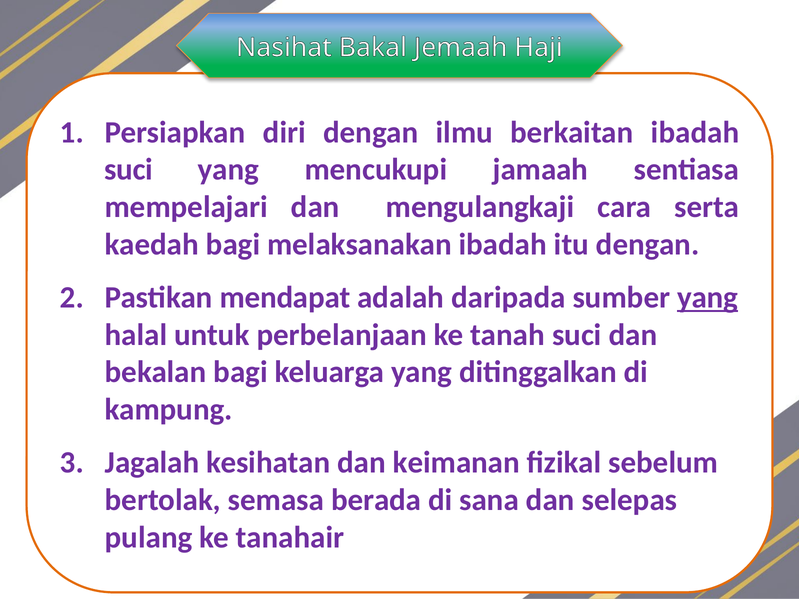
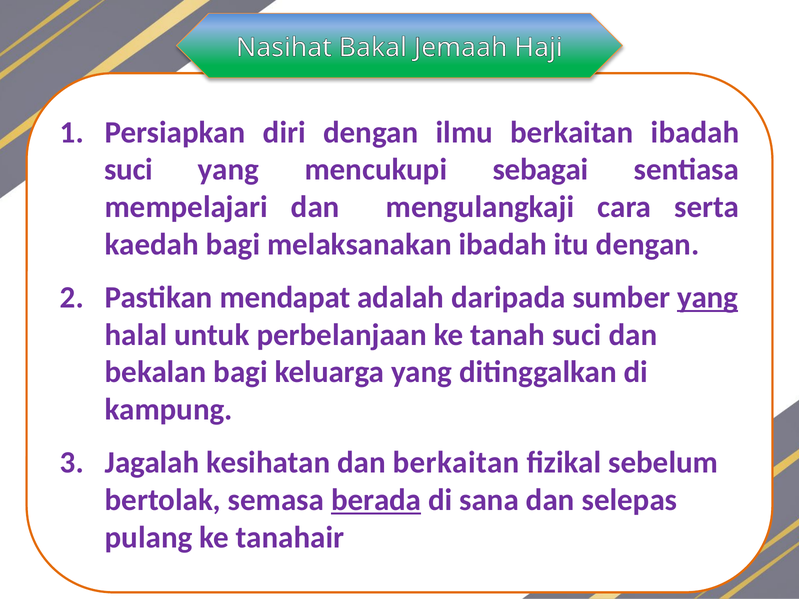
jamaah: jamaah -> sebagai
dan keimanan: keimanan -> berkaitan
berada underline: none -> present
